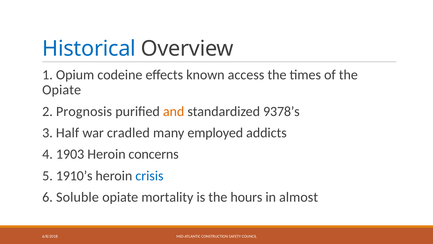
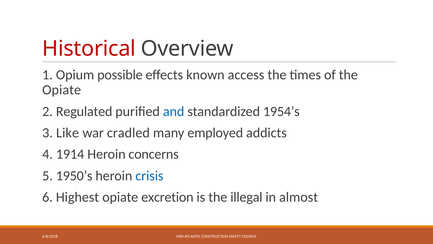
Historical colour: blue -> red
codeine: codeine -> possible
Prognosis: Prognosis -> Regulated
and colour: orange -> blue
9378’s: 9378’s -> 1954’s
Half: Half -> Like
1903: 1903 -> 1914
1910’s: 1910’s -> 1950’s
Soluble: Soluble -> Highest
mortality: mortality -> excretion
hours: hours -> illegal
